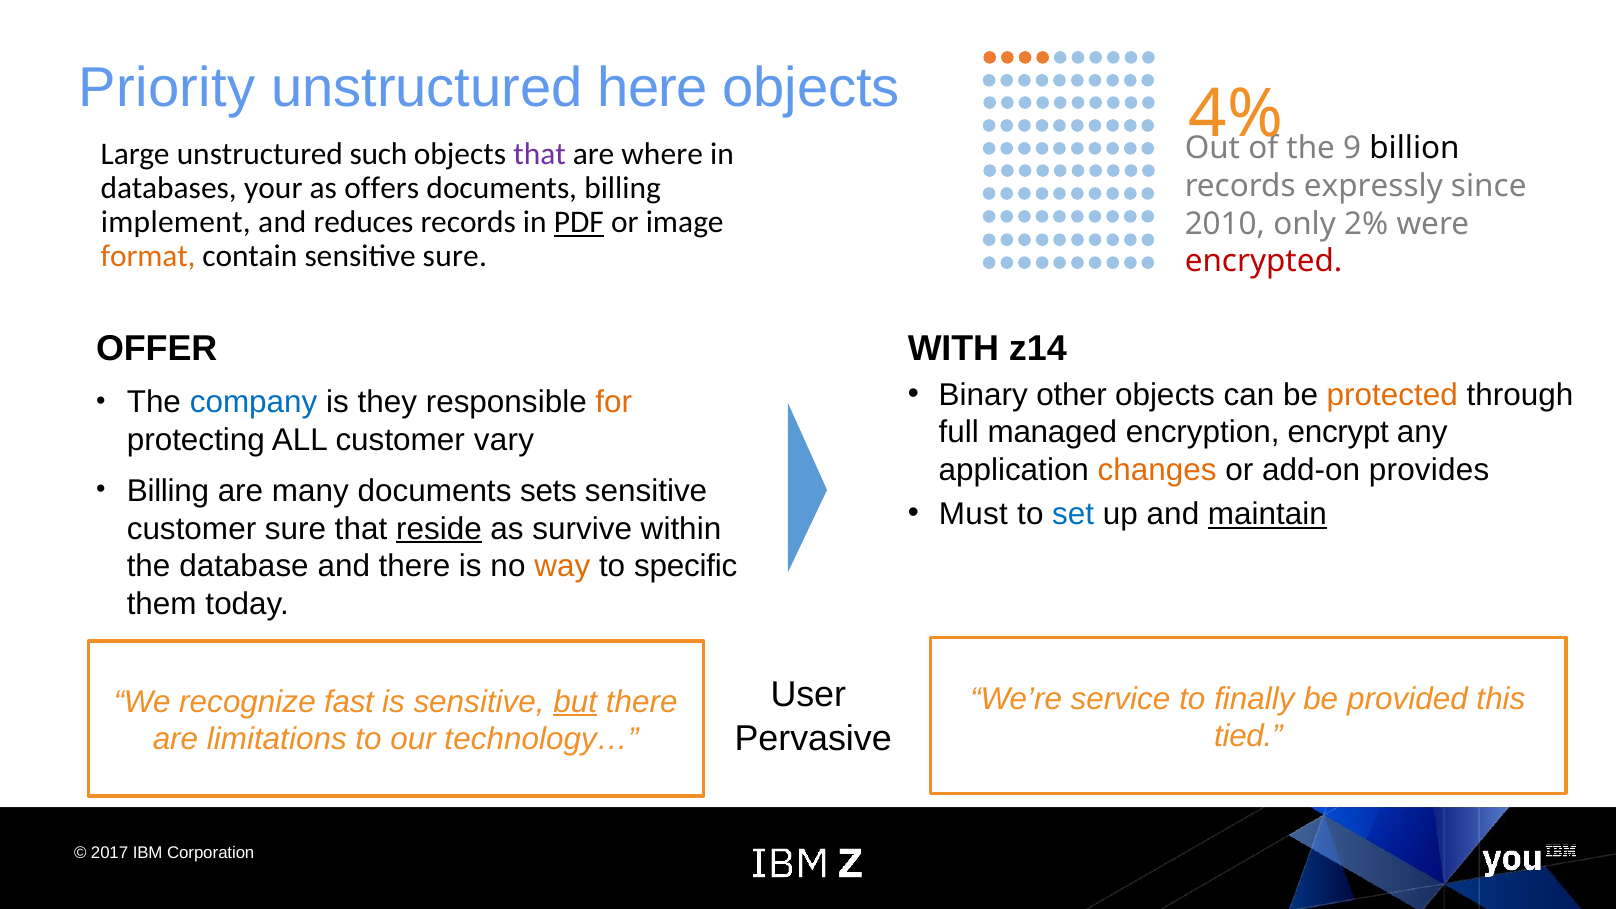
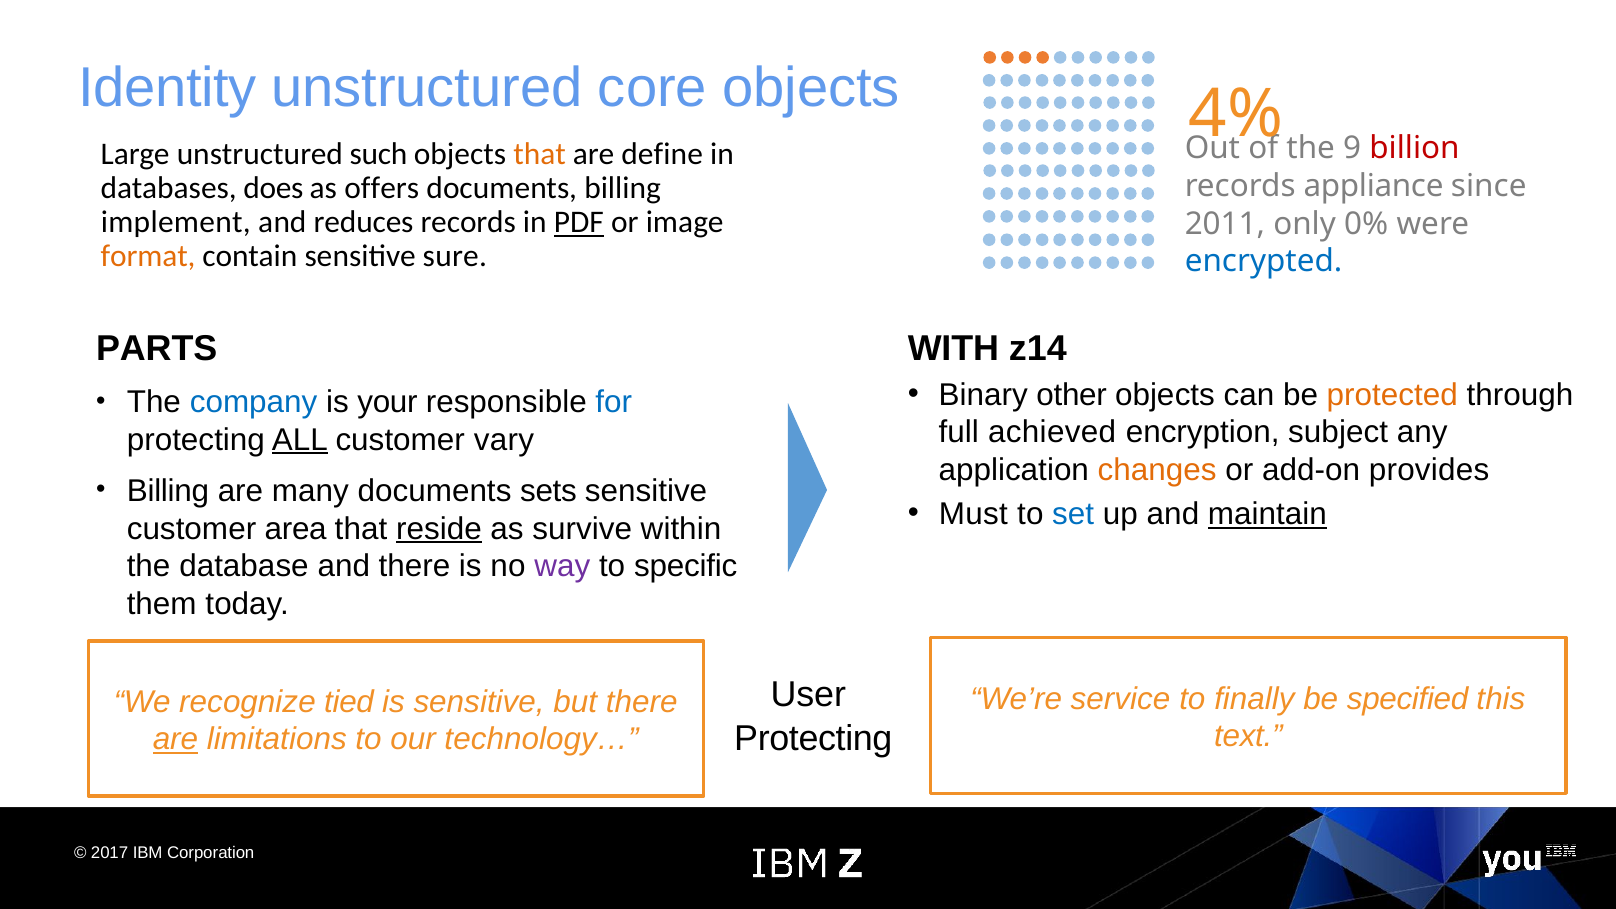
Priority: Priority -> Identity
here: here -> core
billion colour: black -> red
that at (540, 154) colour: purple -> orange
where: where -> define
your: your -> does
expressly: expressly -> appliance
2010: 2010 -> 2011
2%: 2% -> 0%
encrypted colour: red -> blue
OFFER: OFFER -> PARTS
they: they -> your
for colour: orange -> blue
managed: managed -> achieved
encrypt: encrypt -> subject
ALL underline: none -> present
customer sure: sure -> area
way colour: orange -> purple
provided: provided -> specified
fast: fast -> tied
but underline: present -> none
Pervasive at (813, 738): Pervasive -> Protecting
tied: tied -> text
are at (175, 740) underline: none -> present
